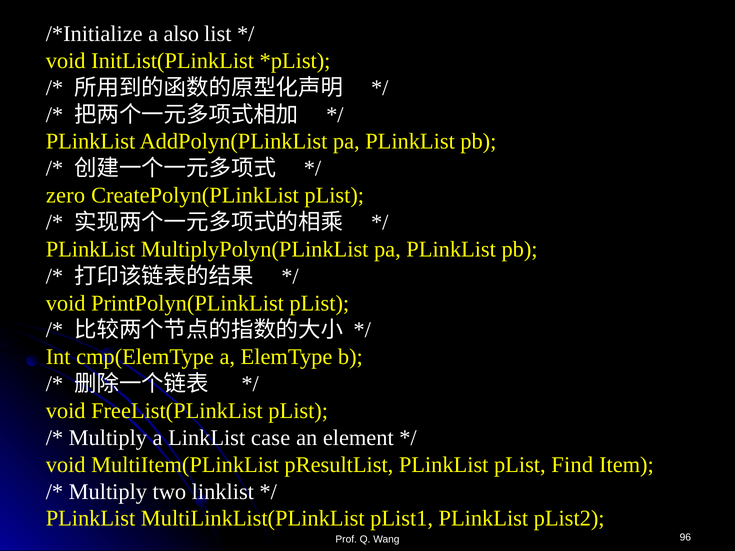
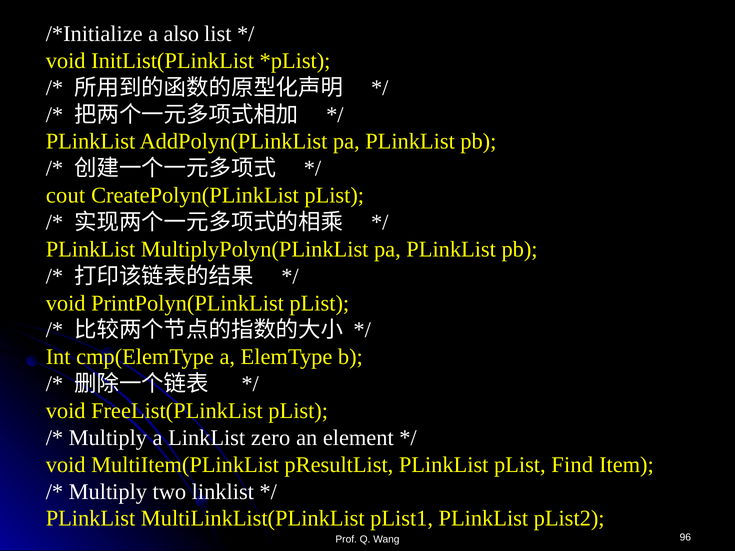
zero: zero -> cout
case: case -> zero
